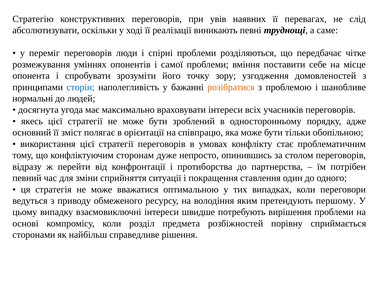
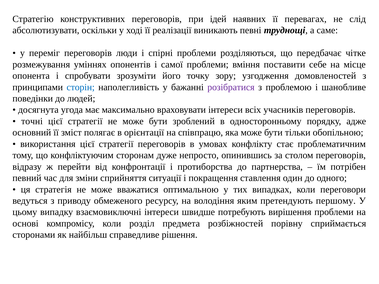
увів: увів -> ідей
розібратися colour: orange -> purple
нормальні: нормальні -> поведінки
якесь: якесь -> точні
